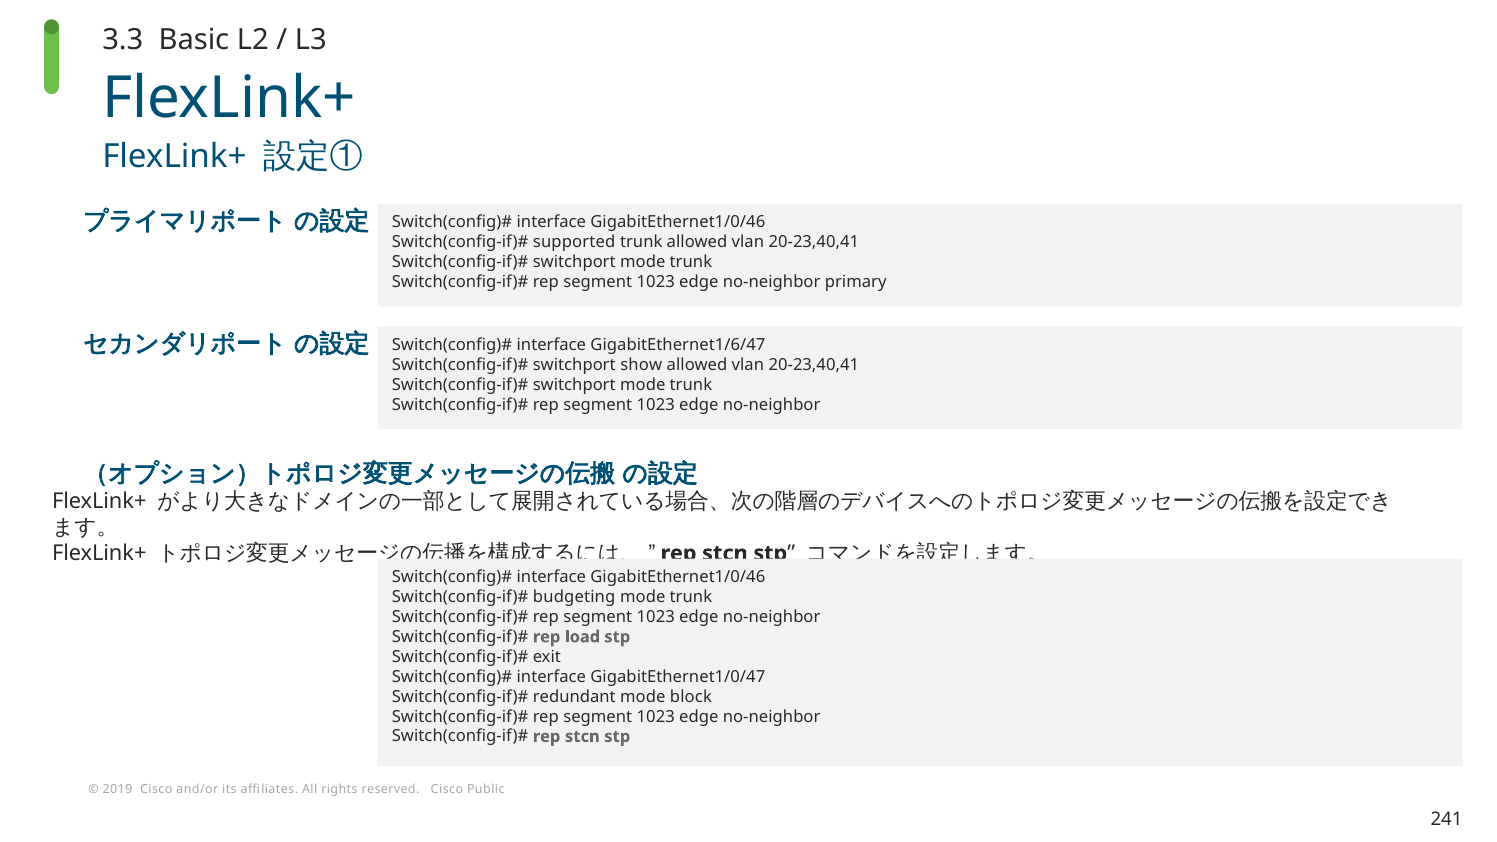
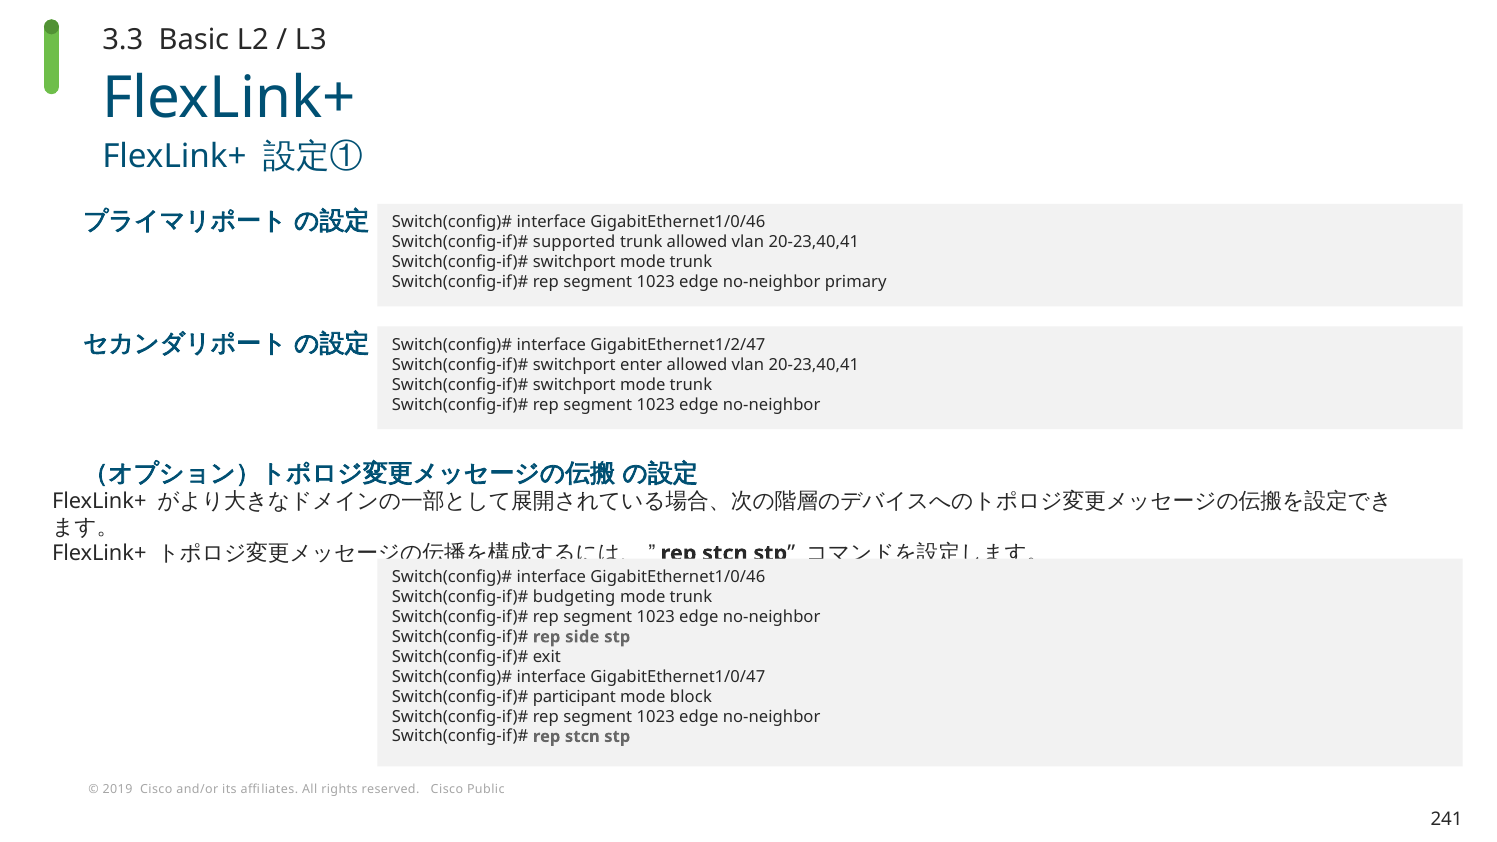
GigabitEthernet1/6/47: GigabitEthernet1/6/47 -> GigabitEthernet1/2/47
show: show -> enter
load: load -> side
redundant: redundant -> participant
